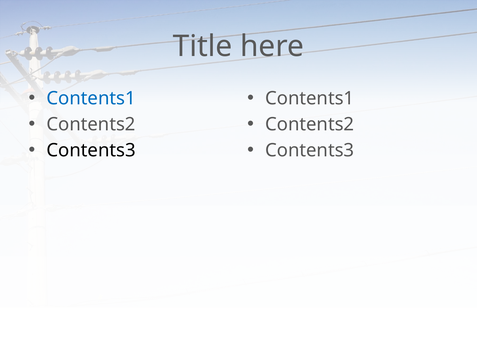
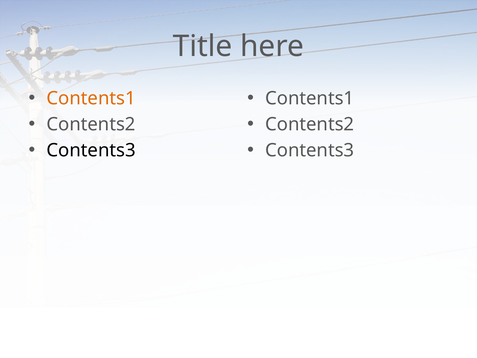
Contents1 at (91, 98) colour: blue -> orange
